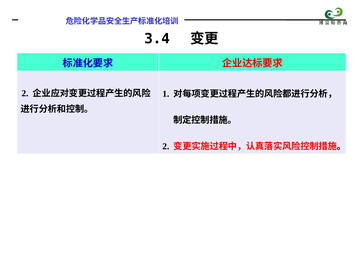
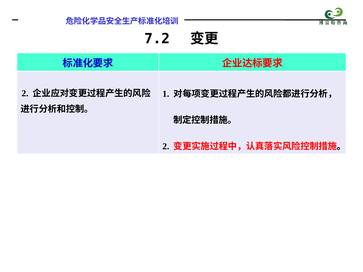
3.4: 3.4 -> 7.2
